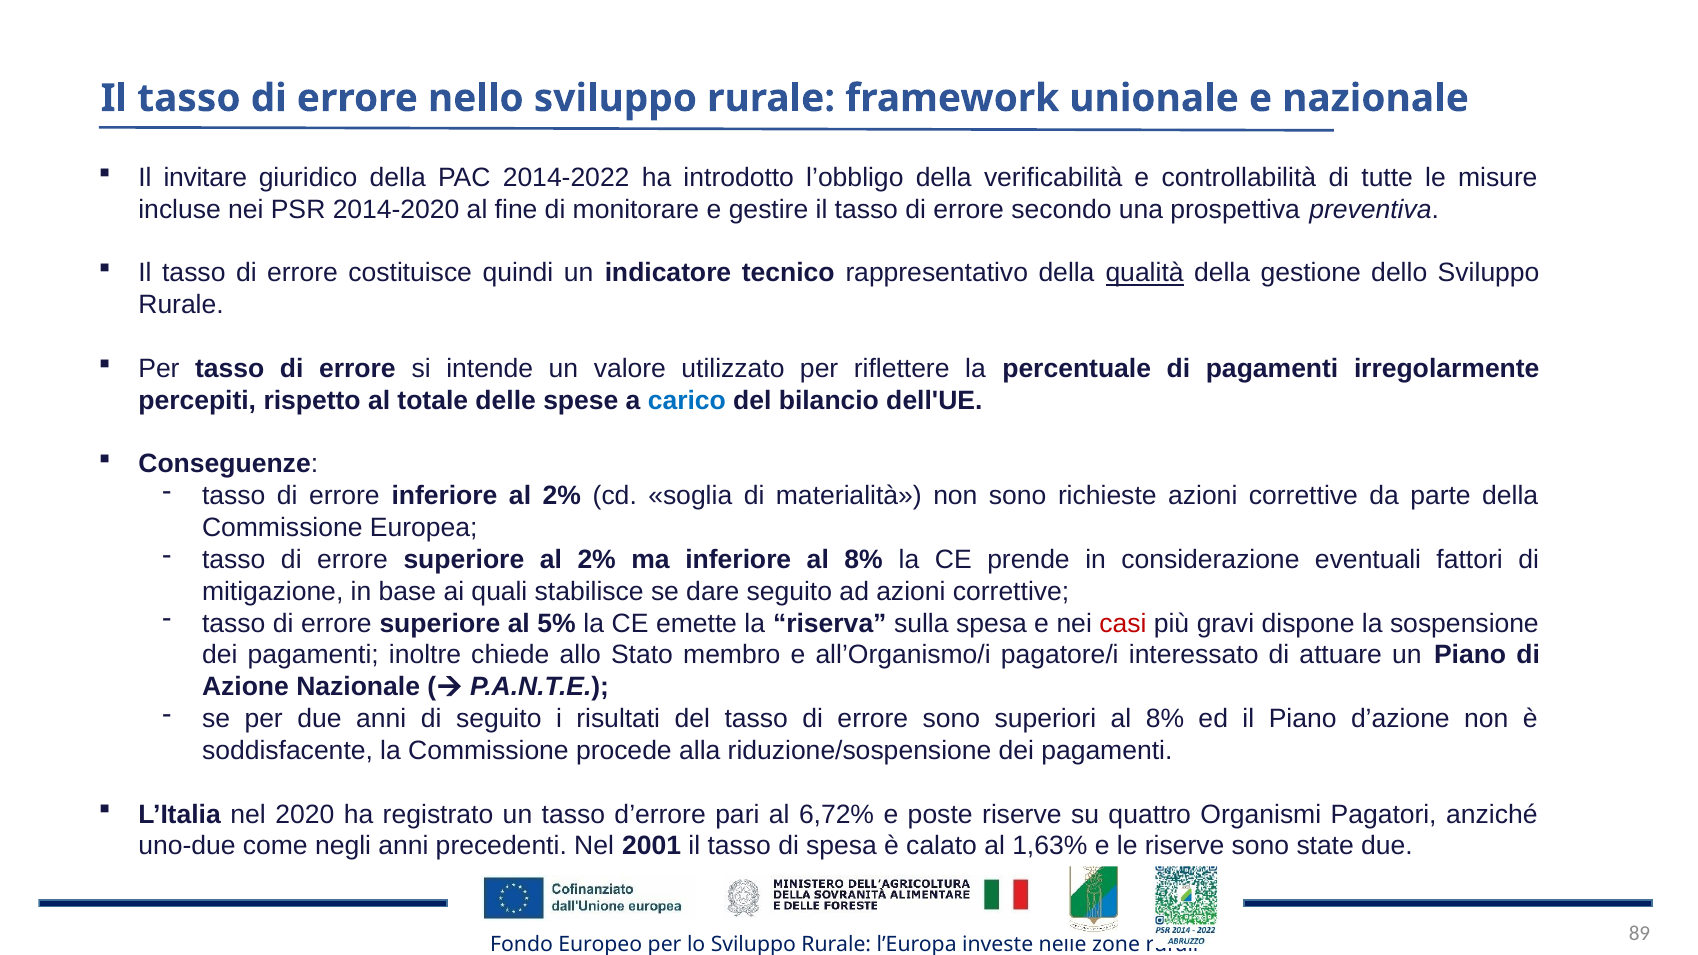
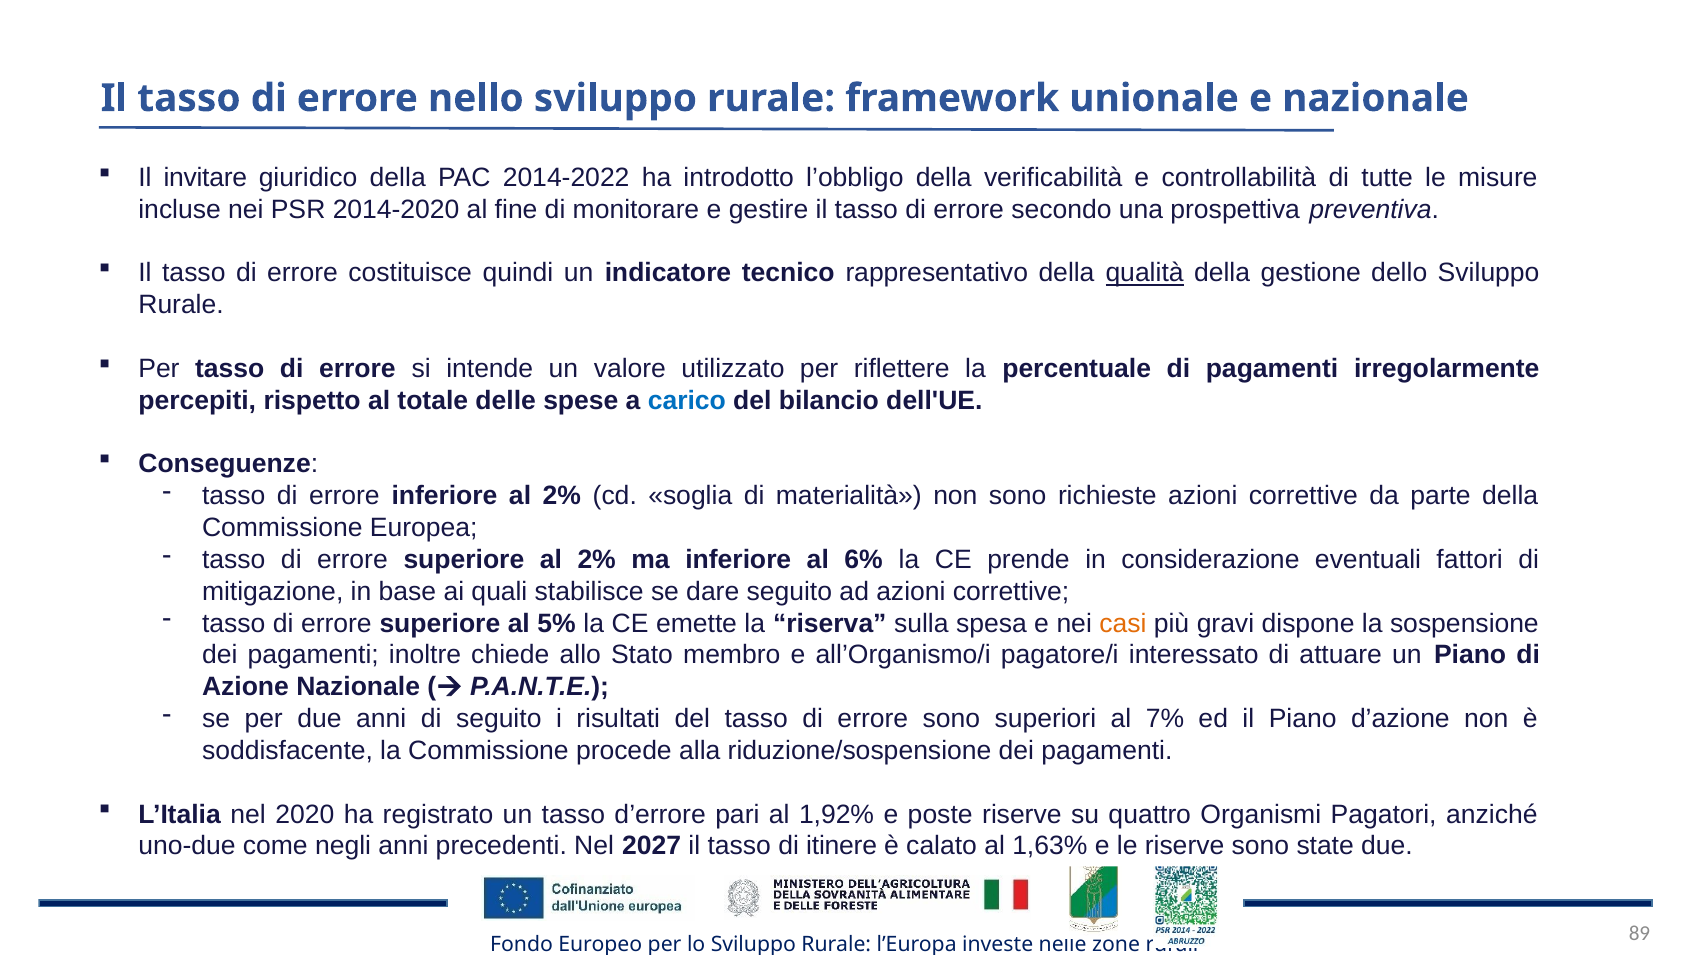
inferiore al 8%: 8% -> 6%
casi colour: red -> orange
superiori al 8%: 8% -> 7%
6,72%: 6,72% -> 1,92%
2001: 2001 -> 2027
di spesa: spesa -> itinere
